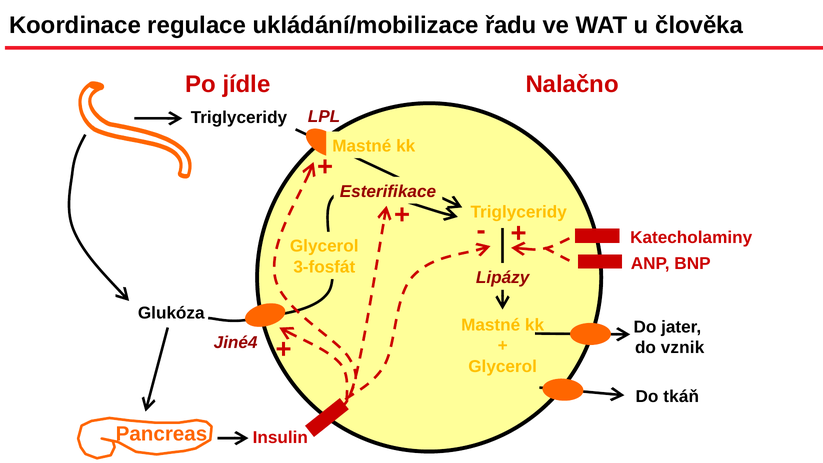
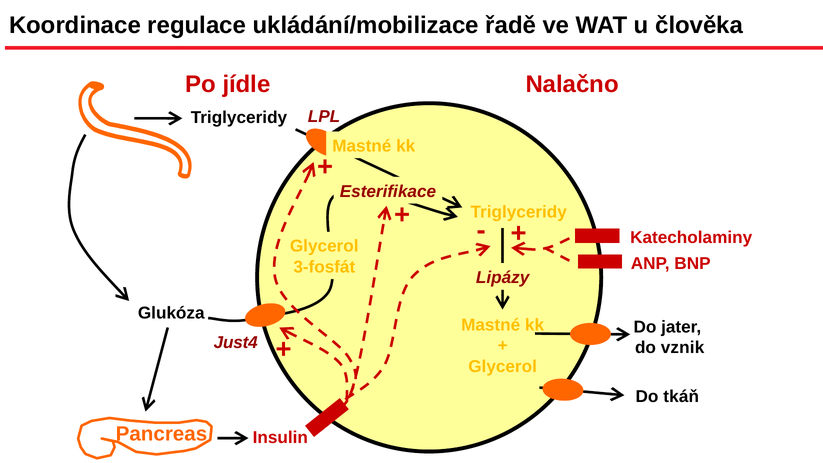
řadu: řadu -> řadě
Jiné4: Jiné4 -> Just4
